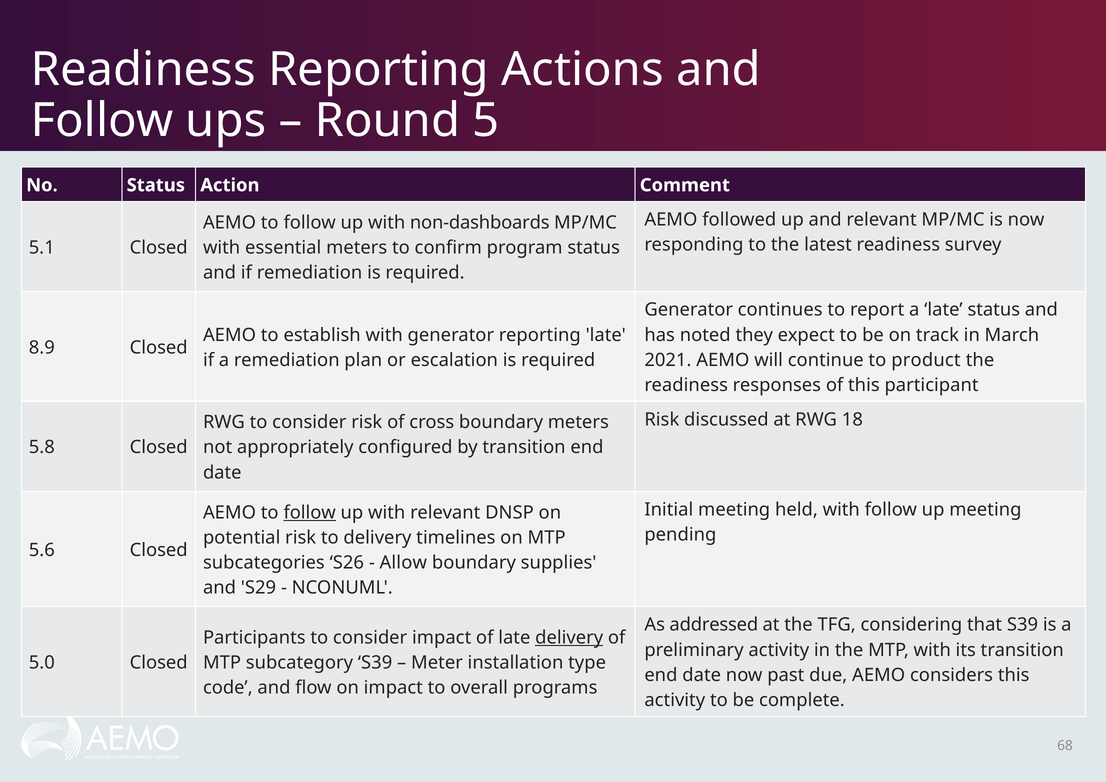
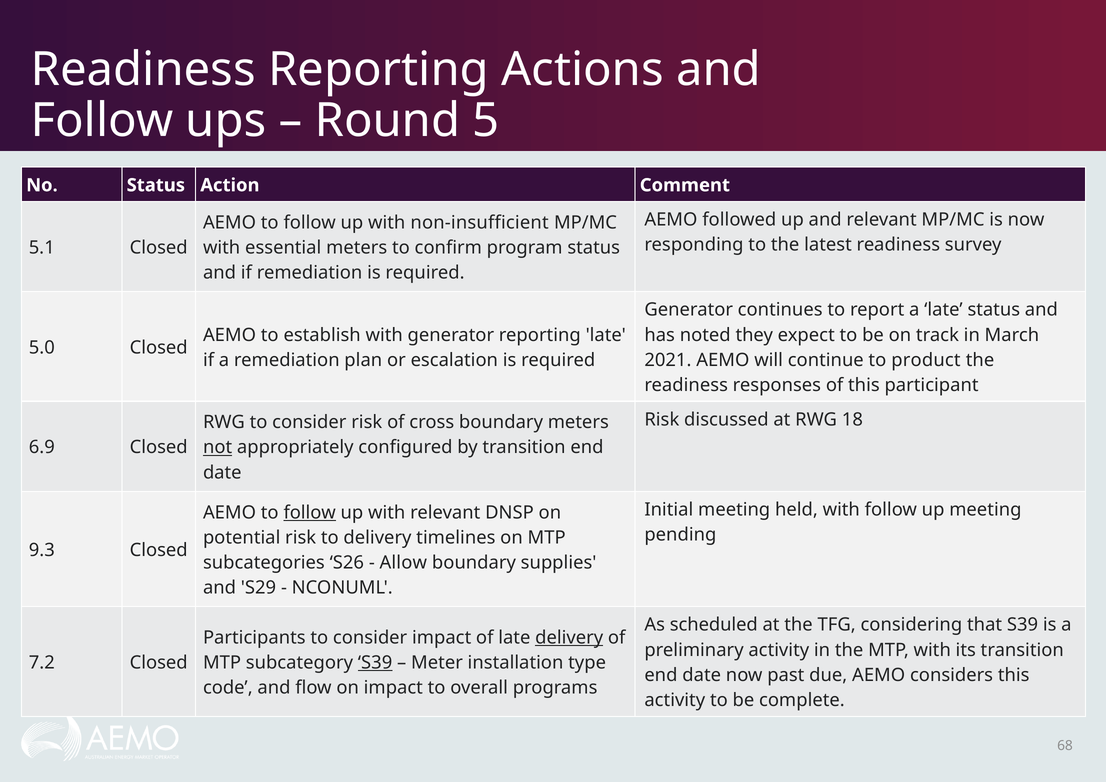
non-dashboards: non-dashboards -> non-insufficient
8.9: 8.9 -> 5.0
5.8: 5.8 -> 6.9
not underline: none -> present
5.6: 5.6 -> 9.3
addressed: addressed -> scheduled
5.0: 5.0 -> 7.2
S39 at (375, 663) underline: none -> present
